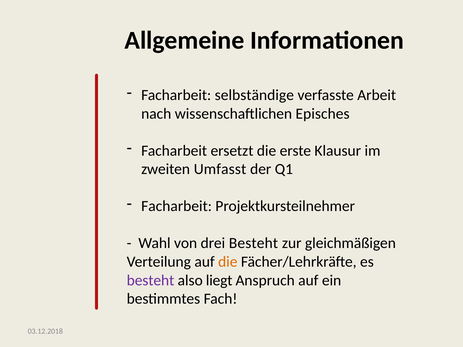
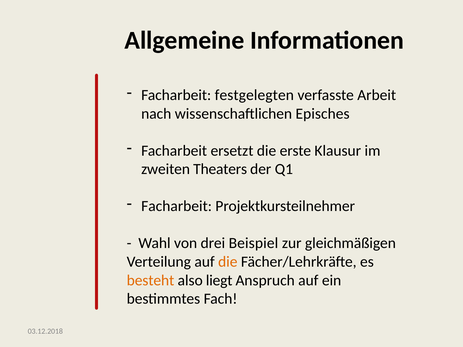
selbständige: selbständige -> festgelegten
Umfasst: Umfasst -> Theaters
drei Besteht: Besteht -> Beispiel
besteht at (150, 280) colour: purple -> orange
